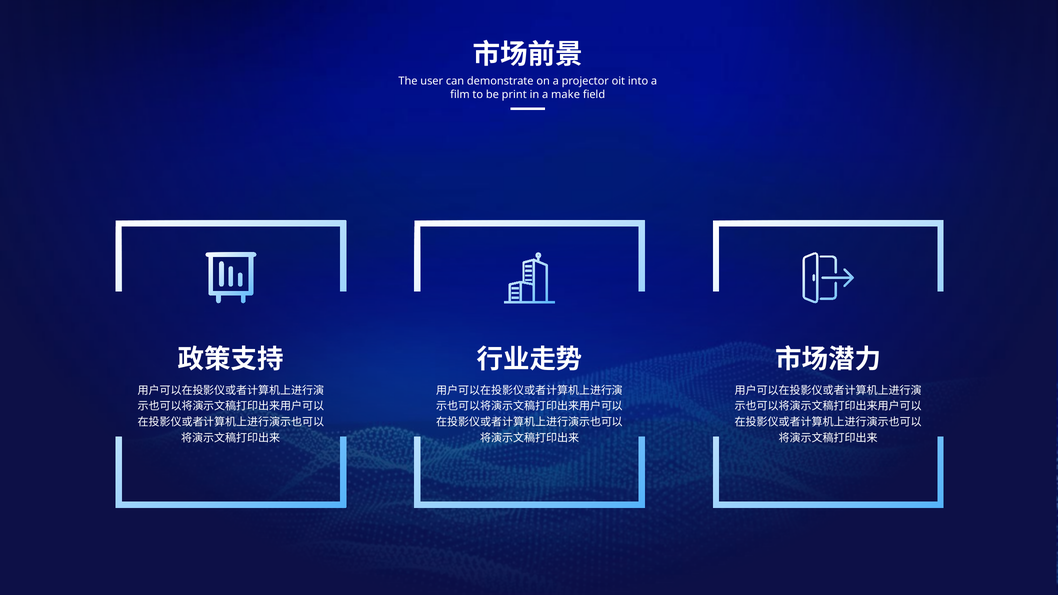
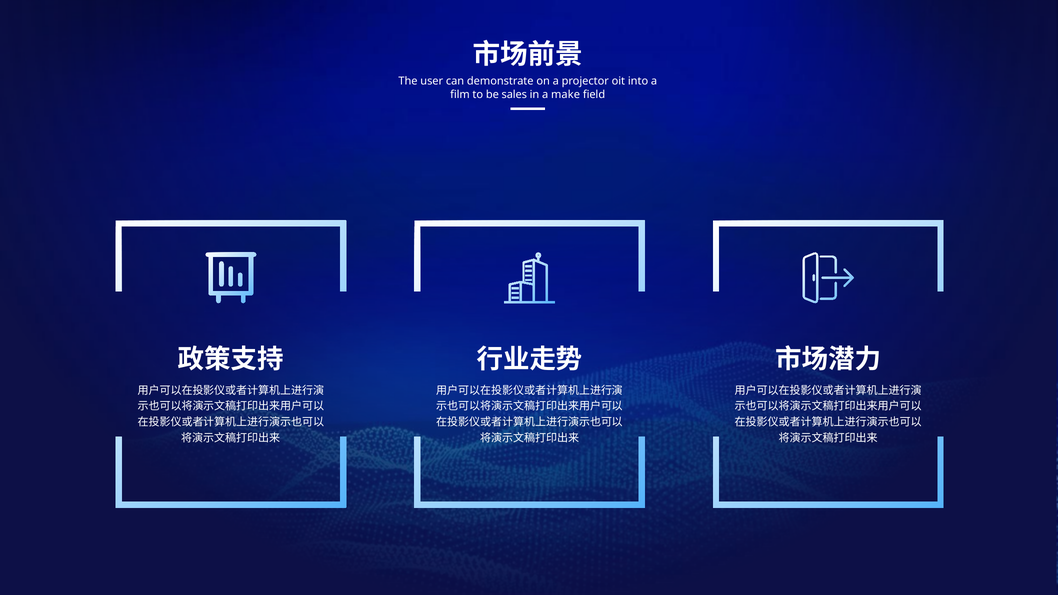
print: print -> sales
